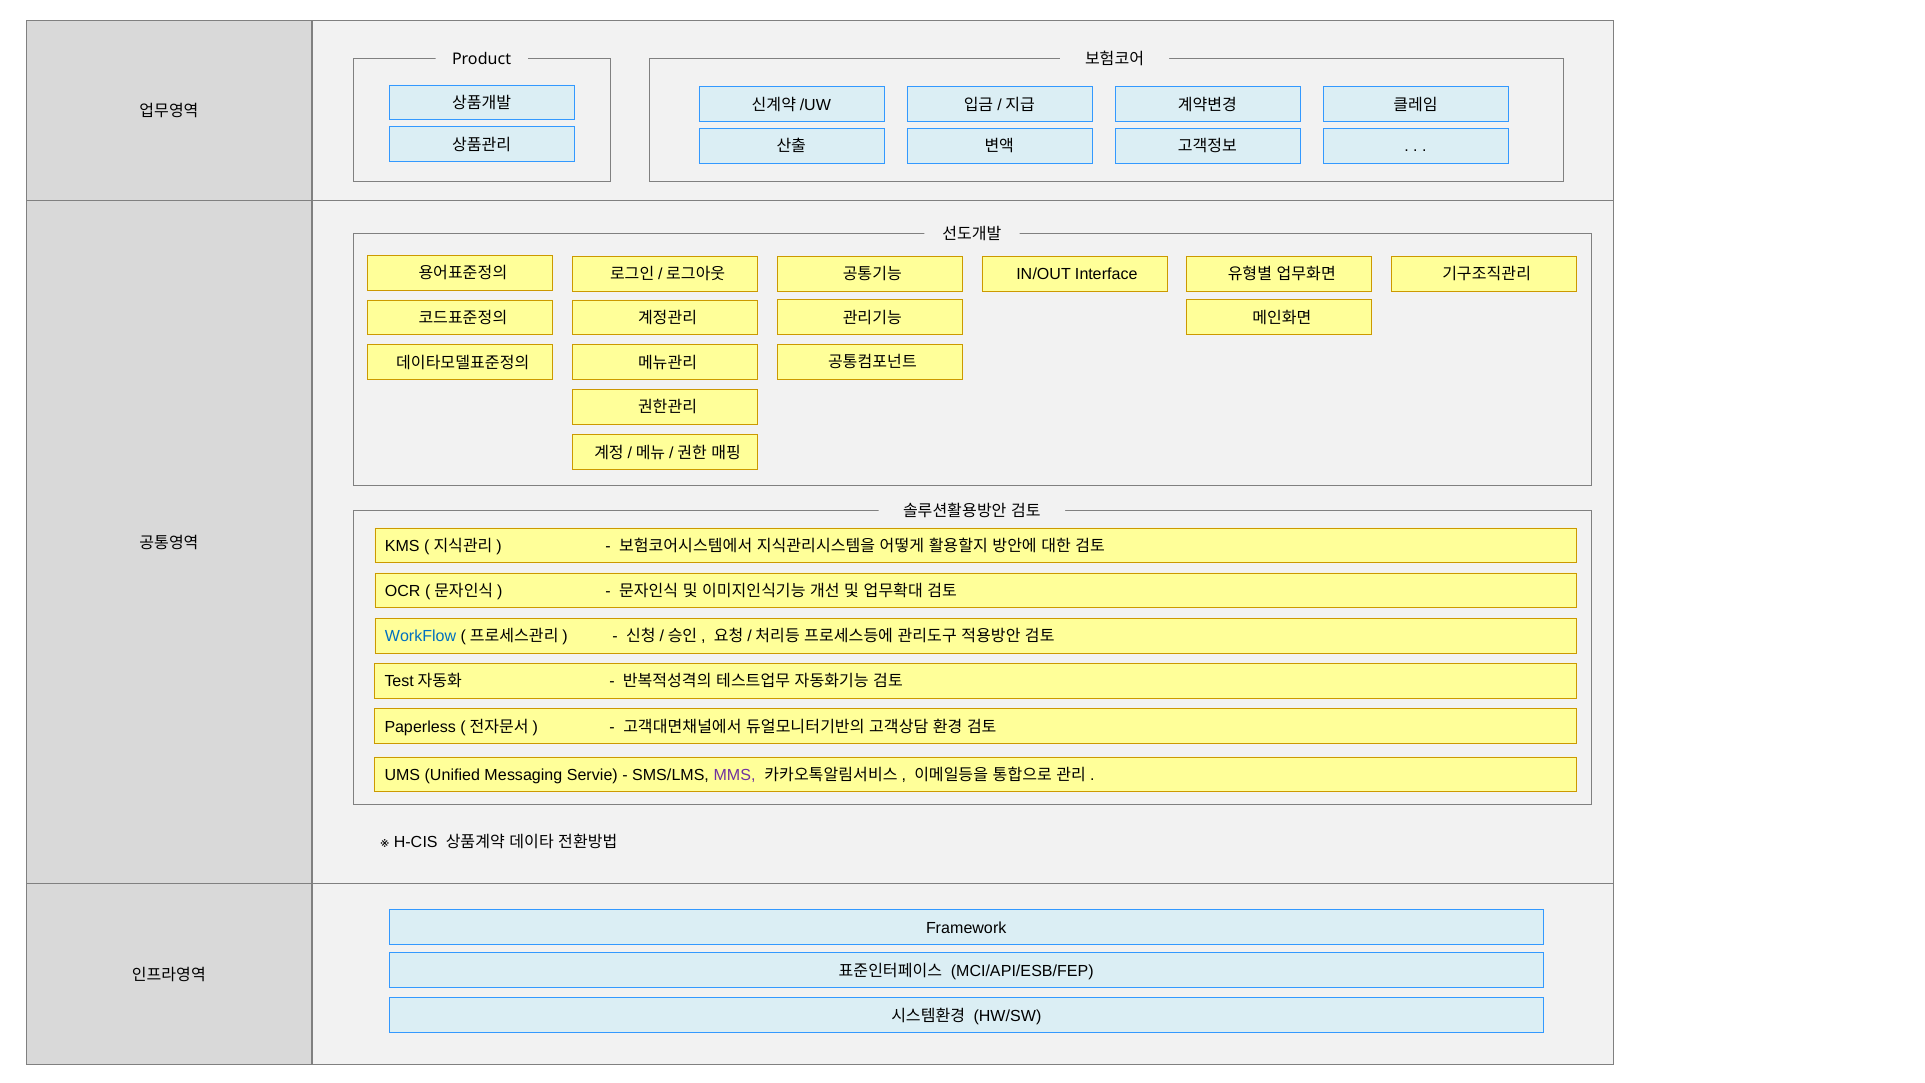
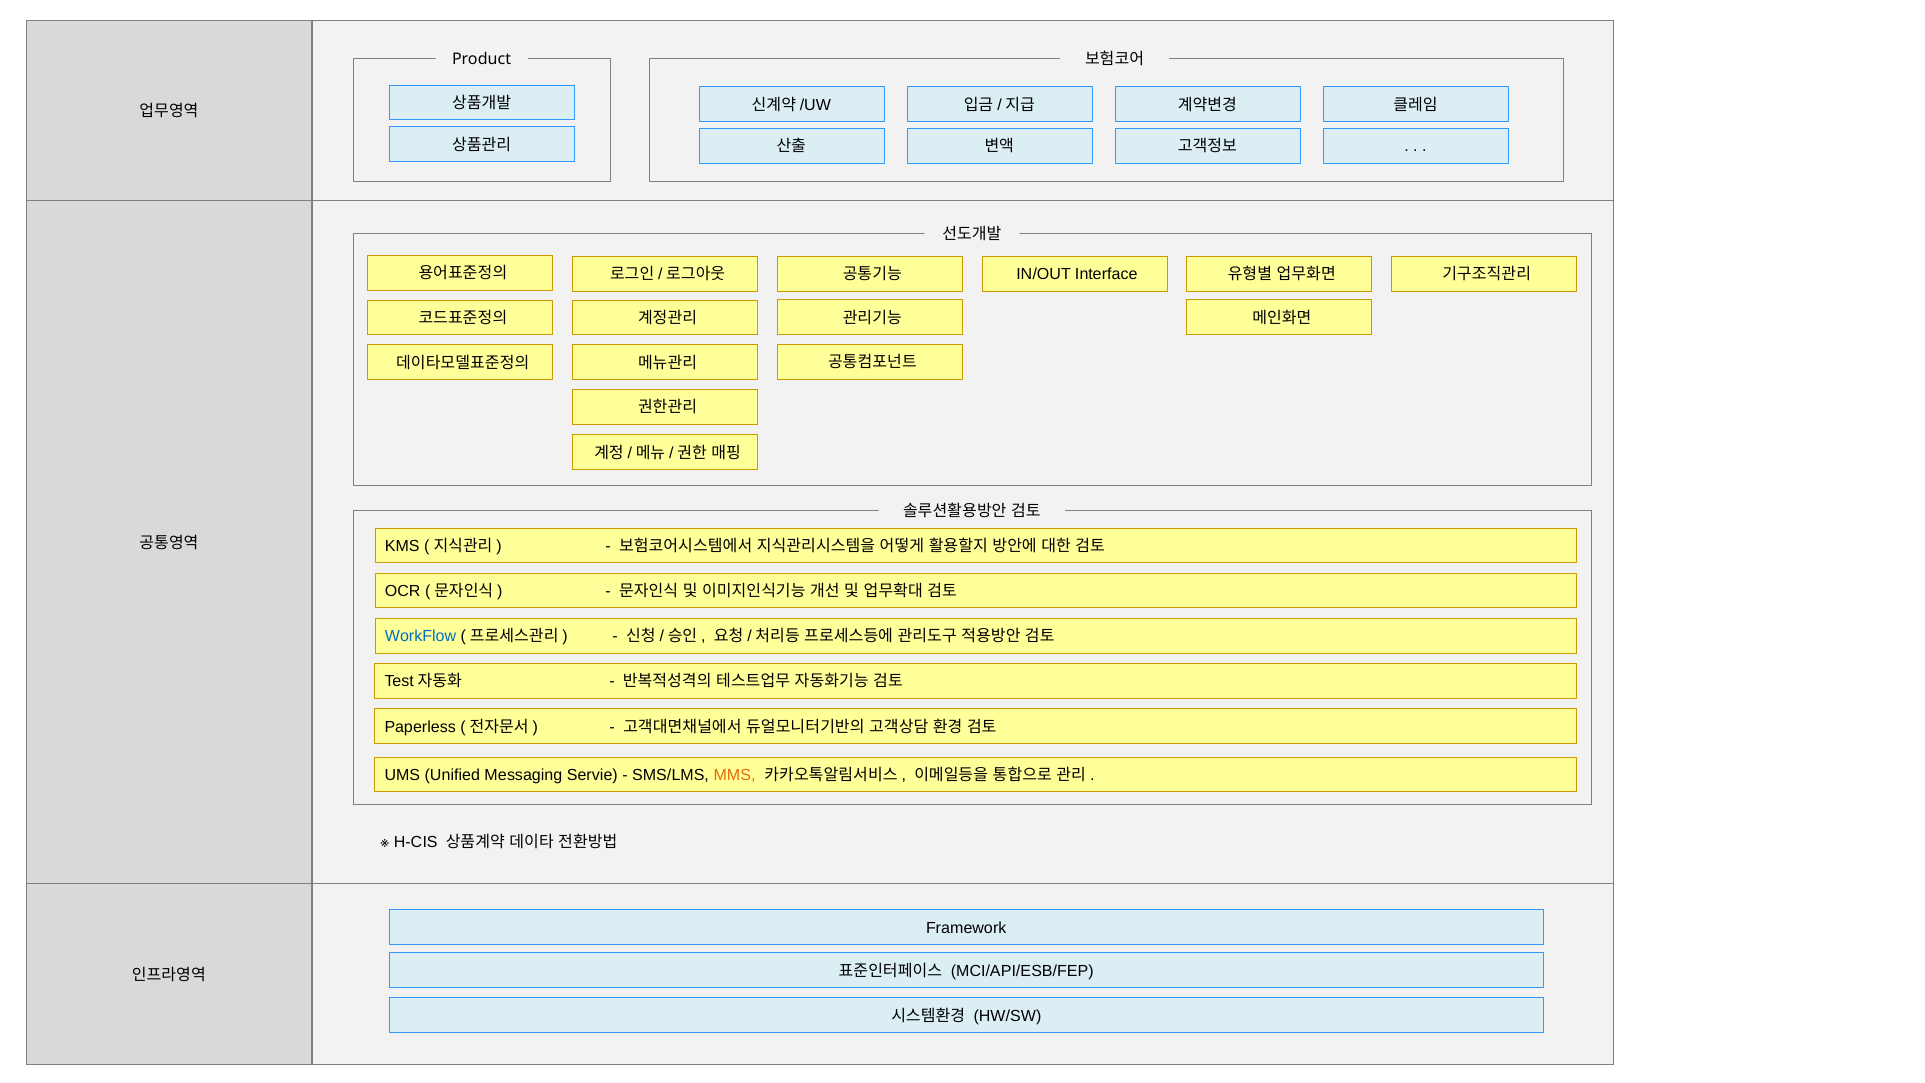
MMS colour: purple -> orange
